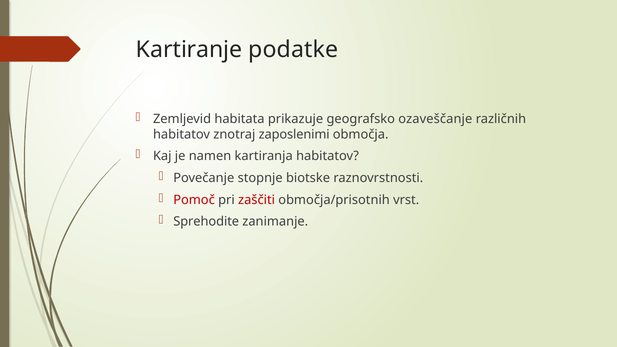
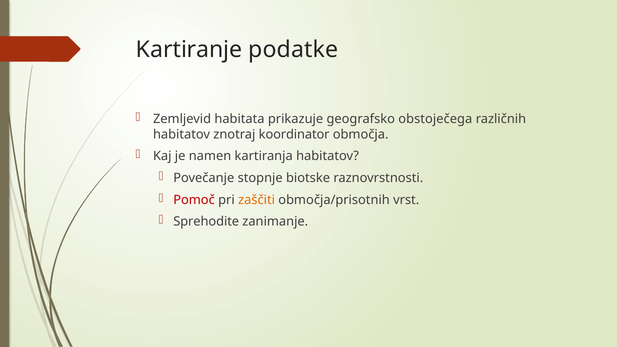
ozaveščanje: ozaveščanje -> obstoječega
zaposlenimi: zaposlenimi -> koordinator
zaščiti colour: red -> orange
